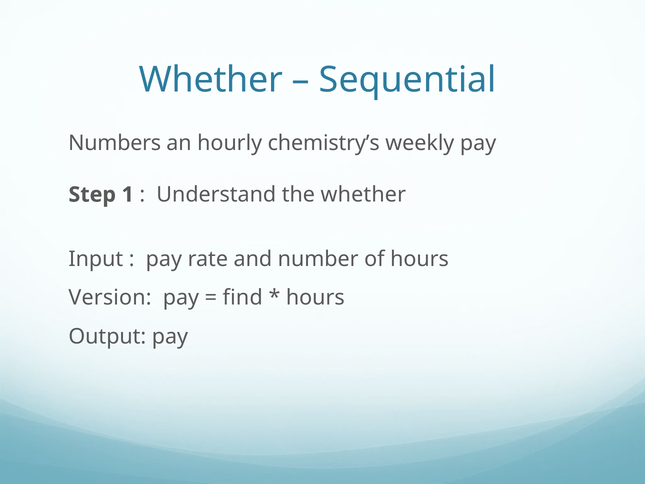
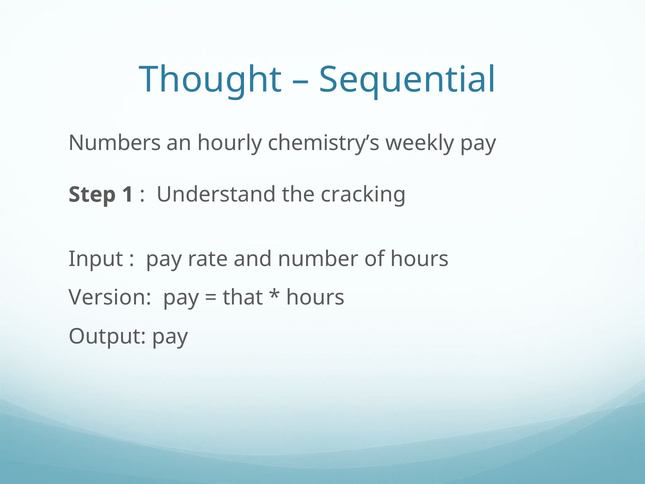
Whether at (211, 80): Whether -> Thought
the whether: whether -> cracking
find: find -> that
